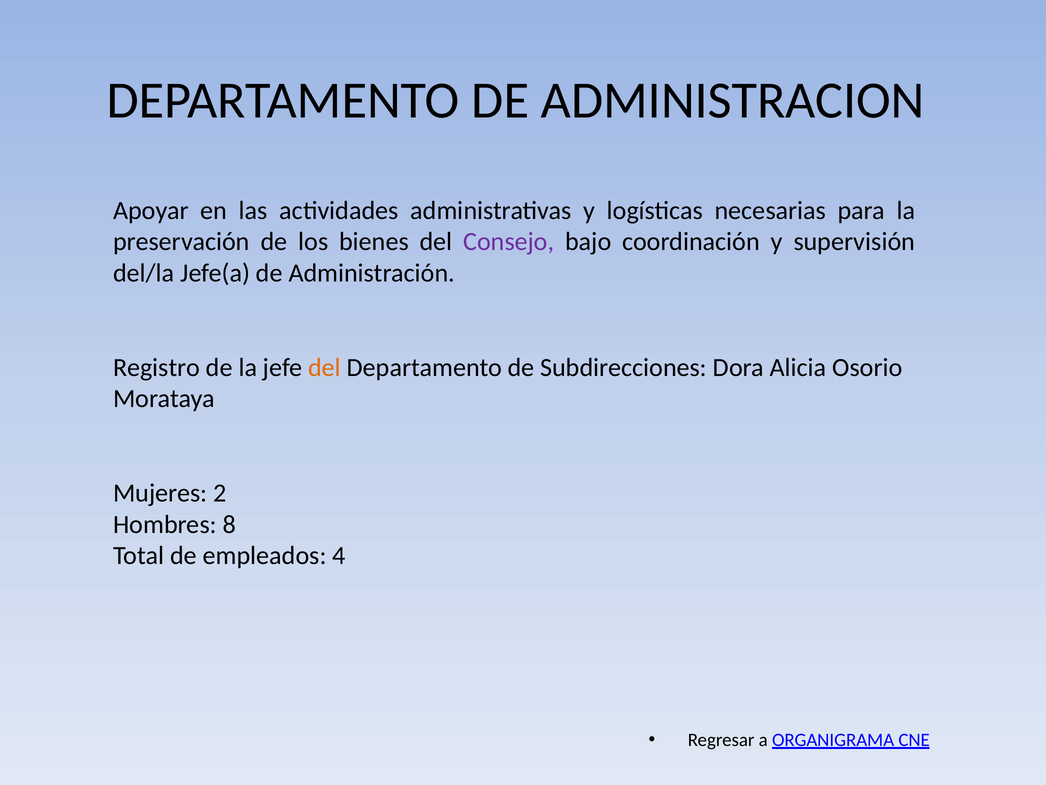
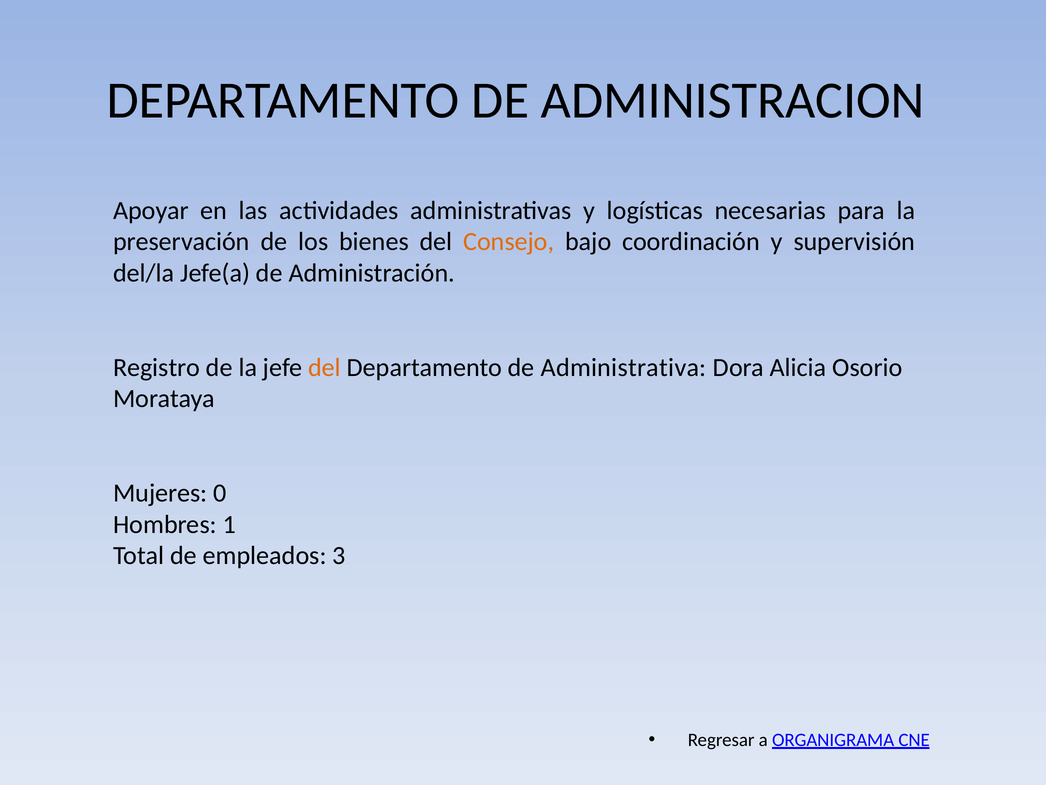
Consejo colour: purple -> orange
Subdirecciones: Subdirecciones -> Administrativa
2: 2 -> 0
8: 8 -> 1
4: 4 -> 3
